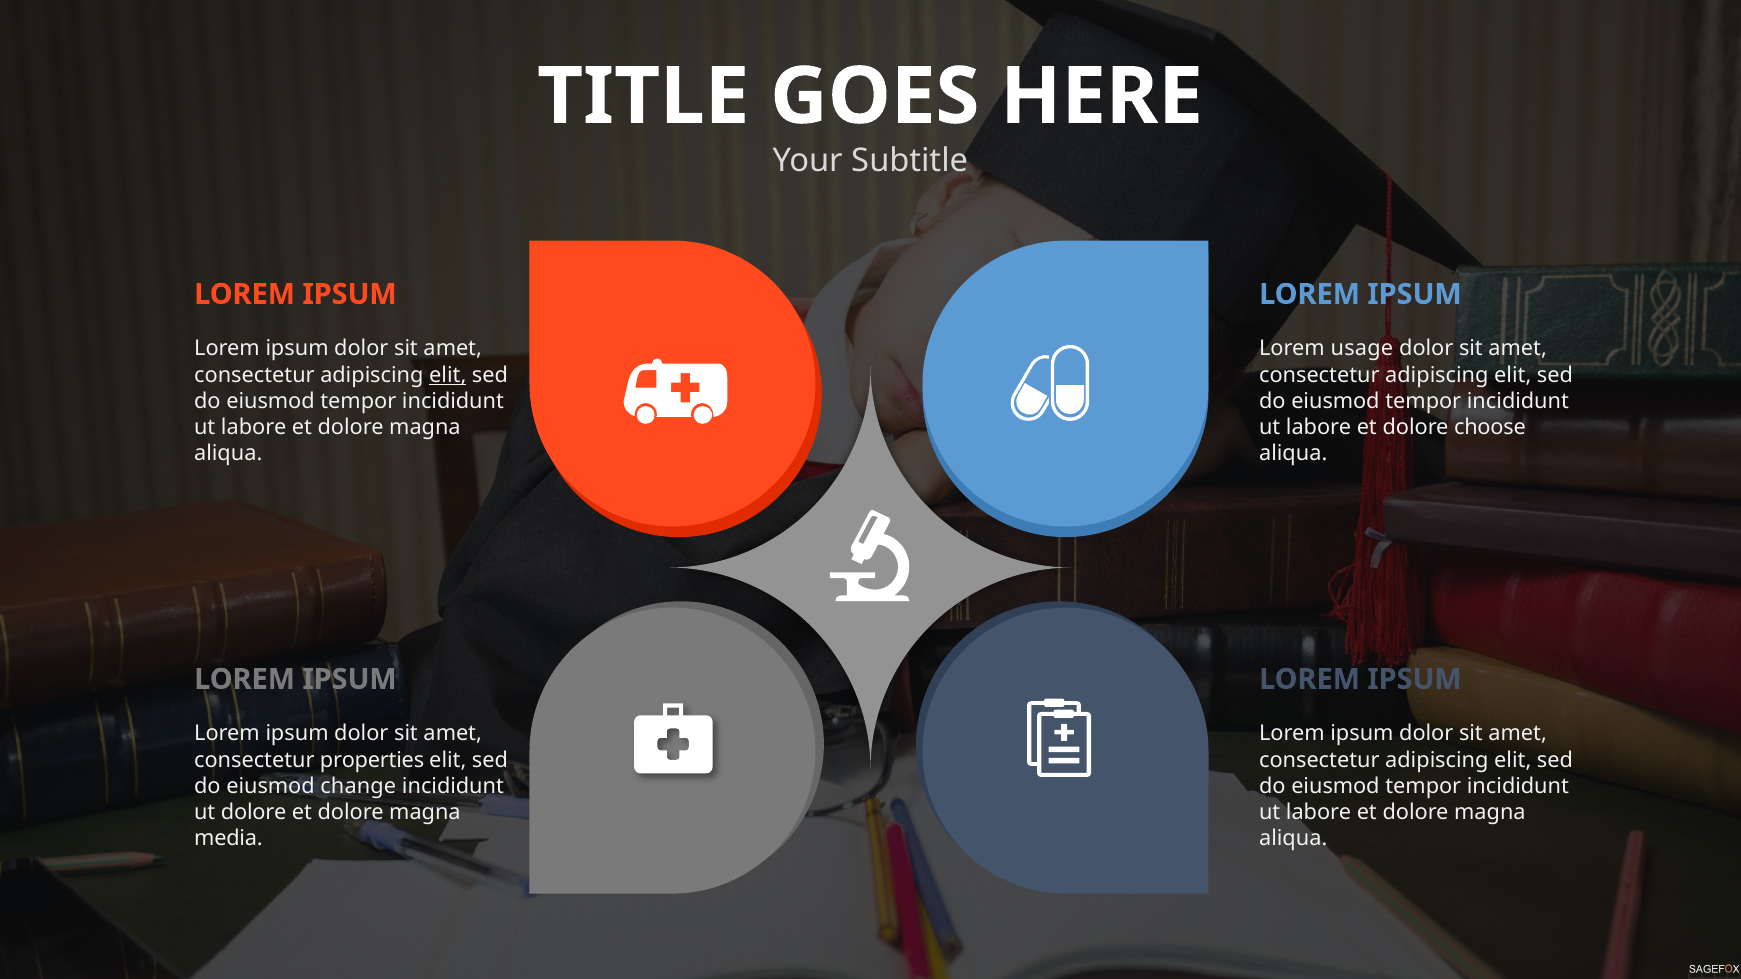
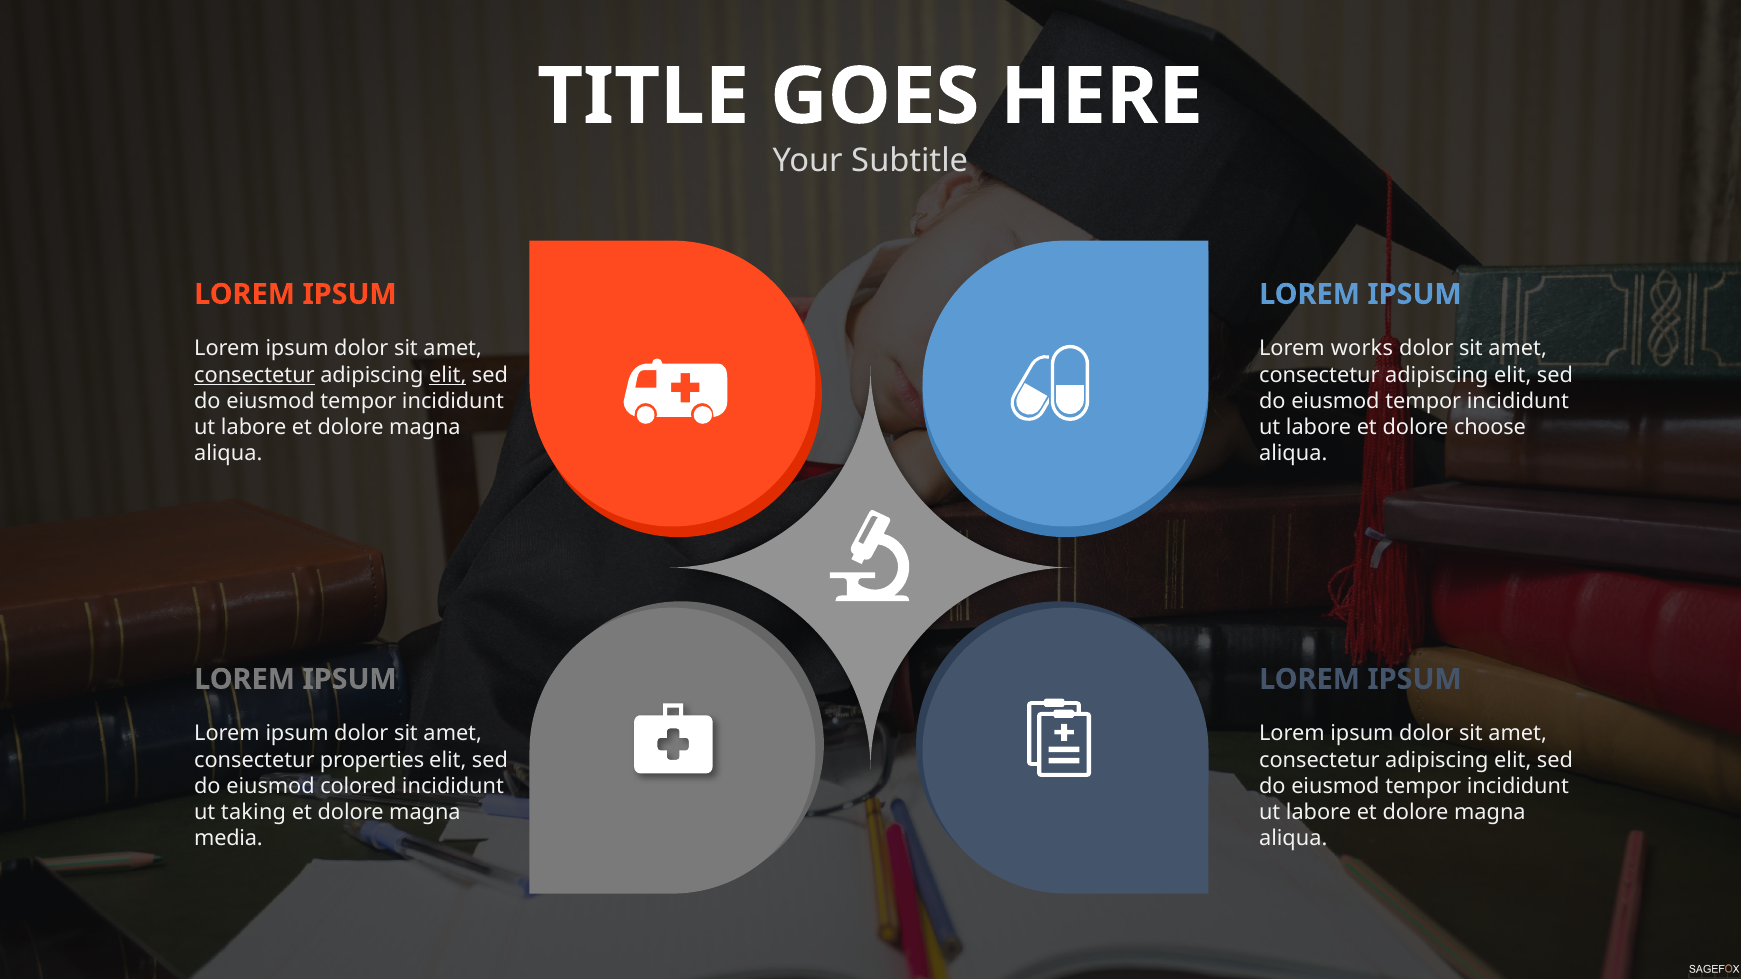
usage: usage -> works
consectetur at (254, 375) underline: none -> present
change: change -> colored
ut dolore: dolore -> taking
